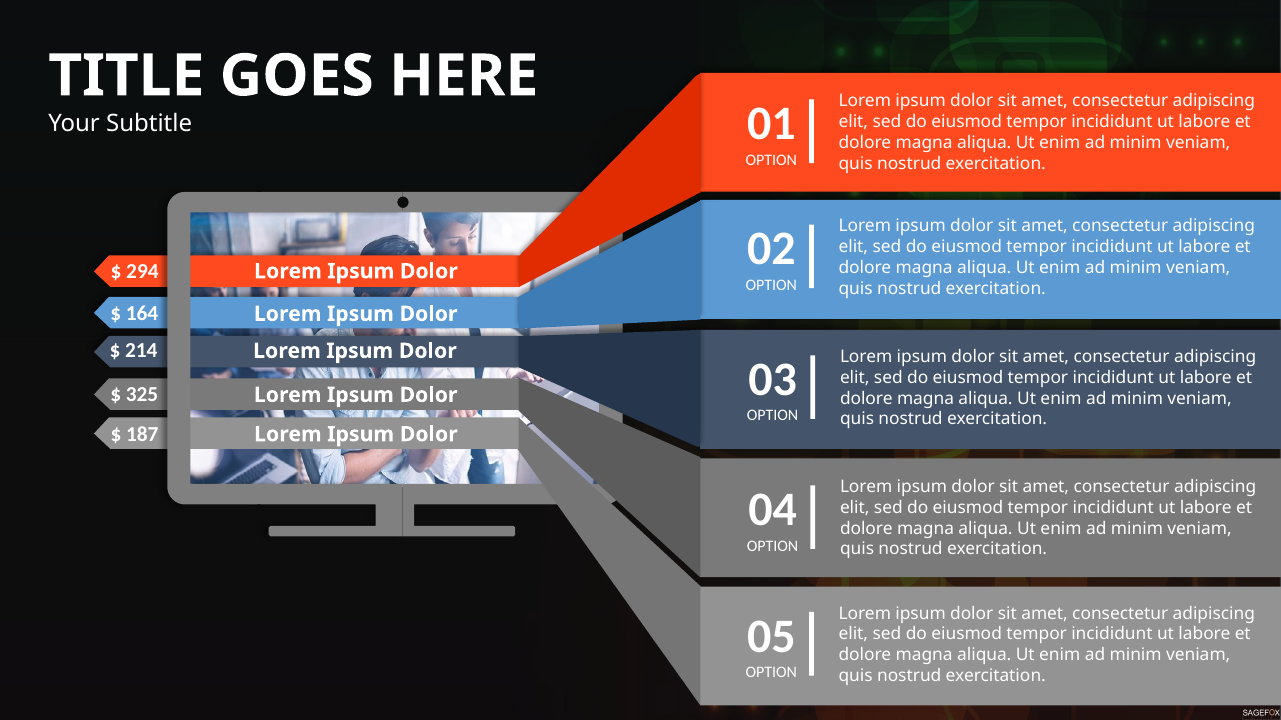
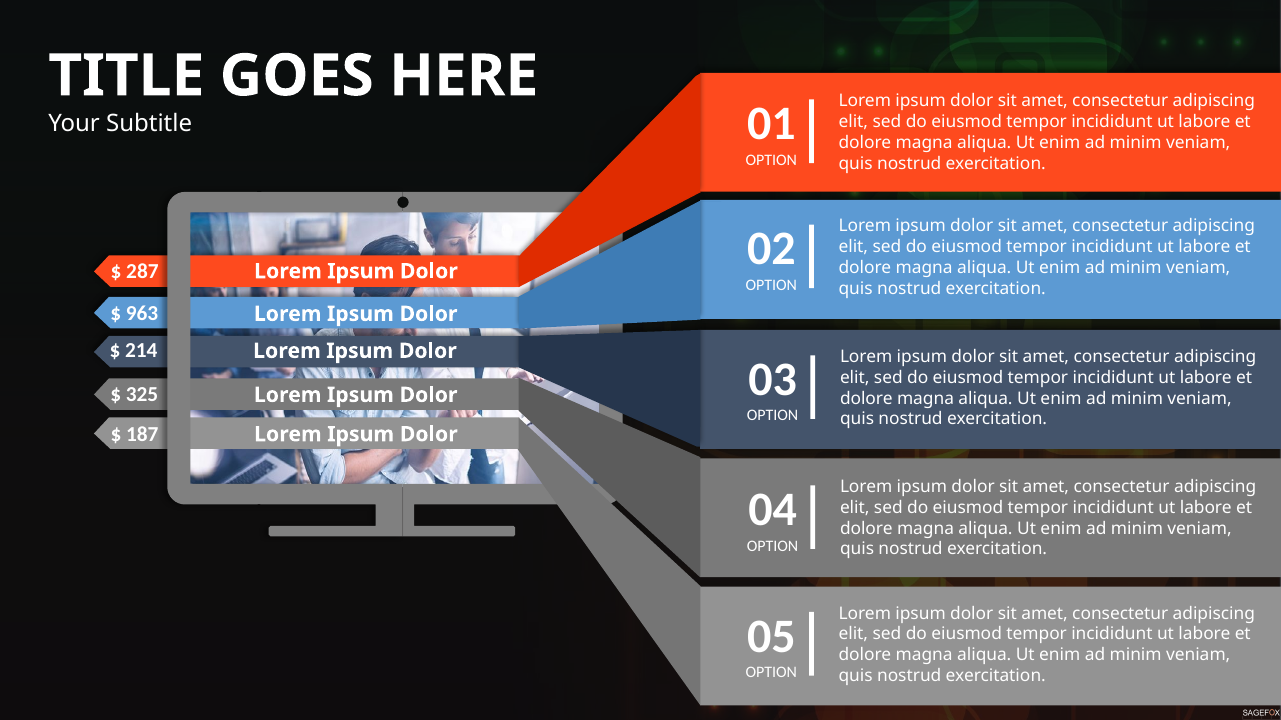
294: 294 -> 287
164: 164 -> 963
